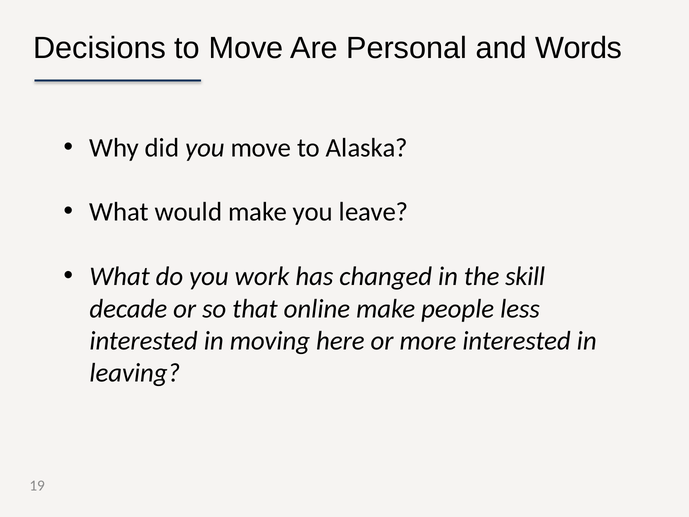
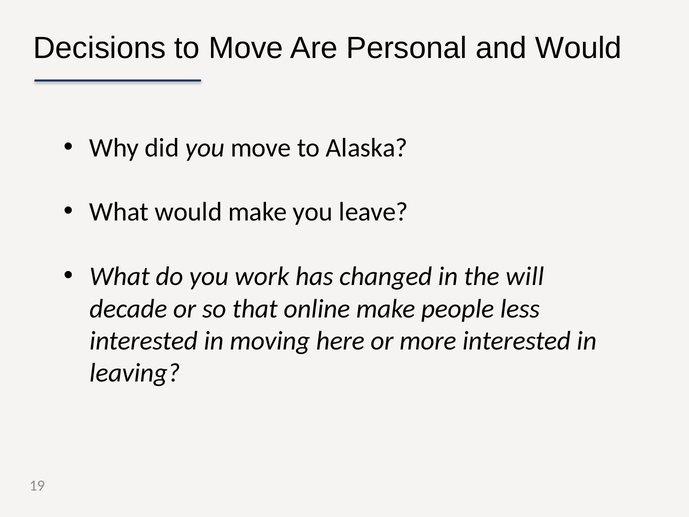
and Words: Words -> Would
skill: skill -> will
